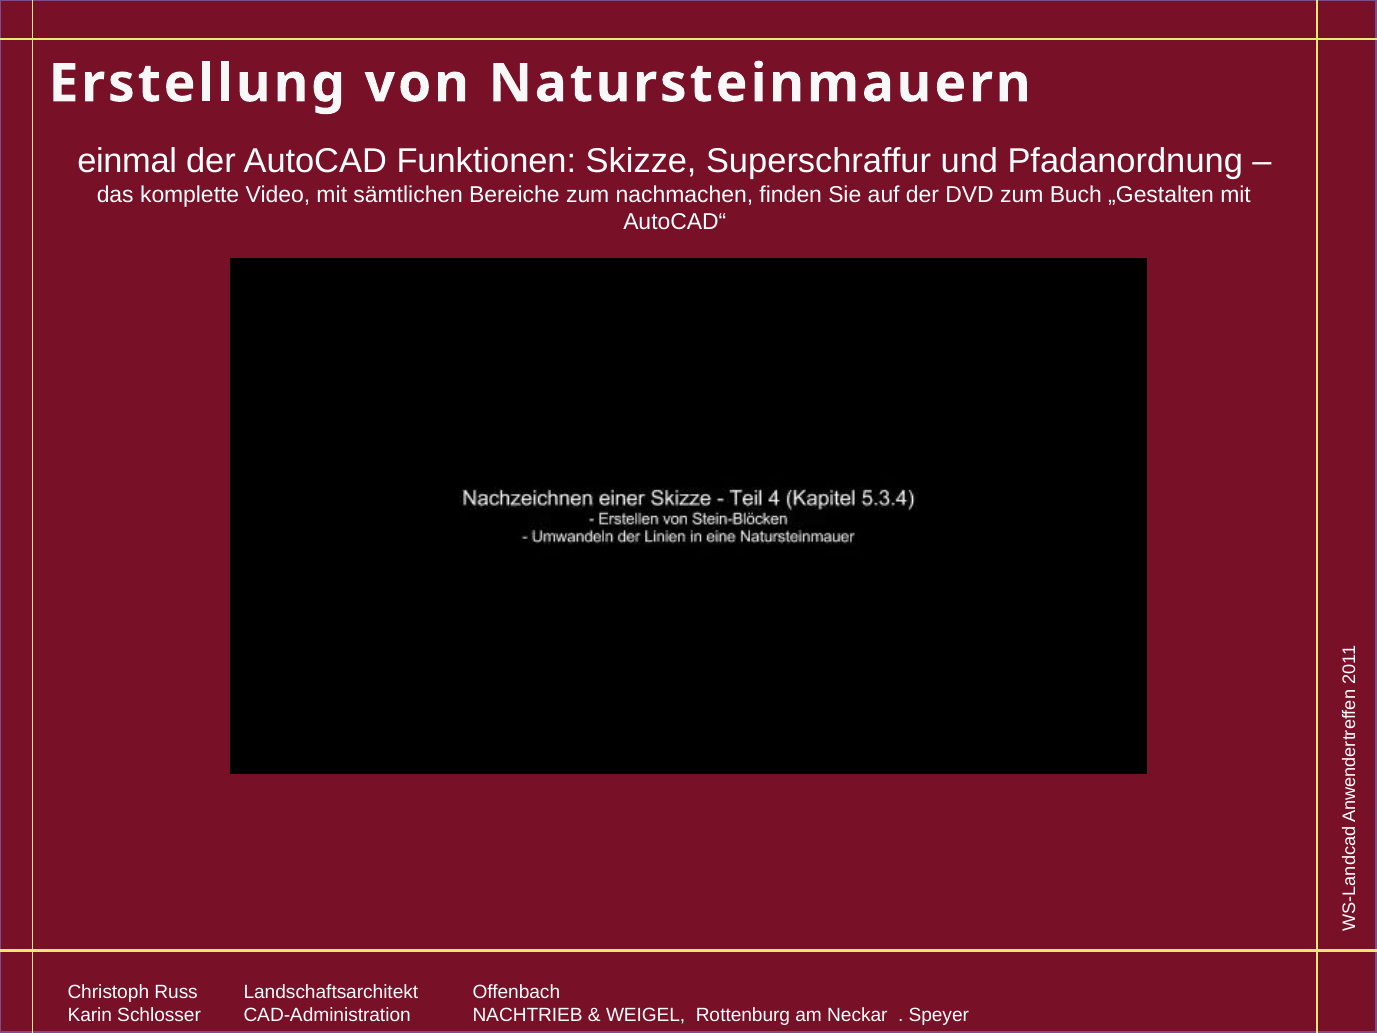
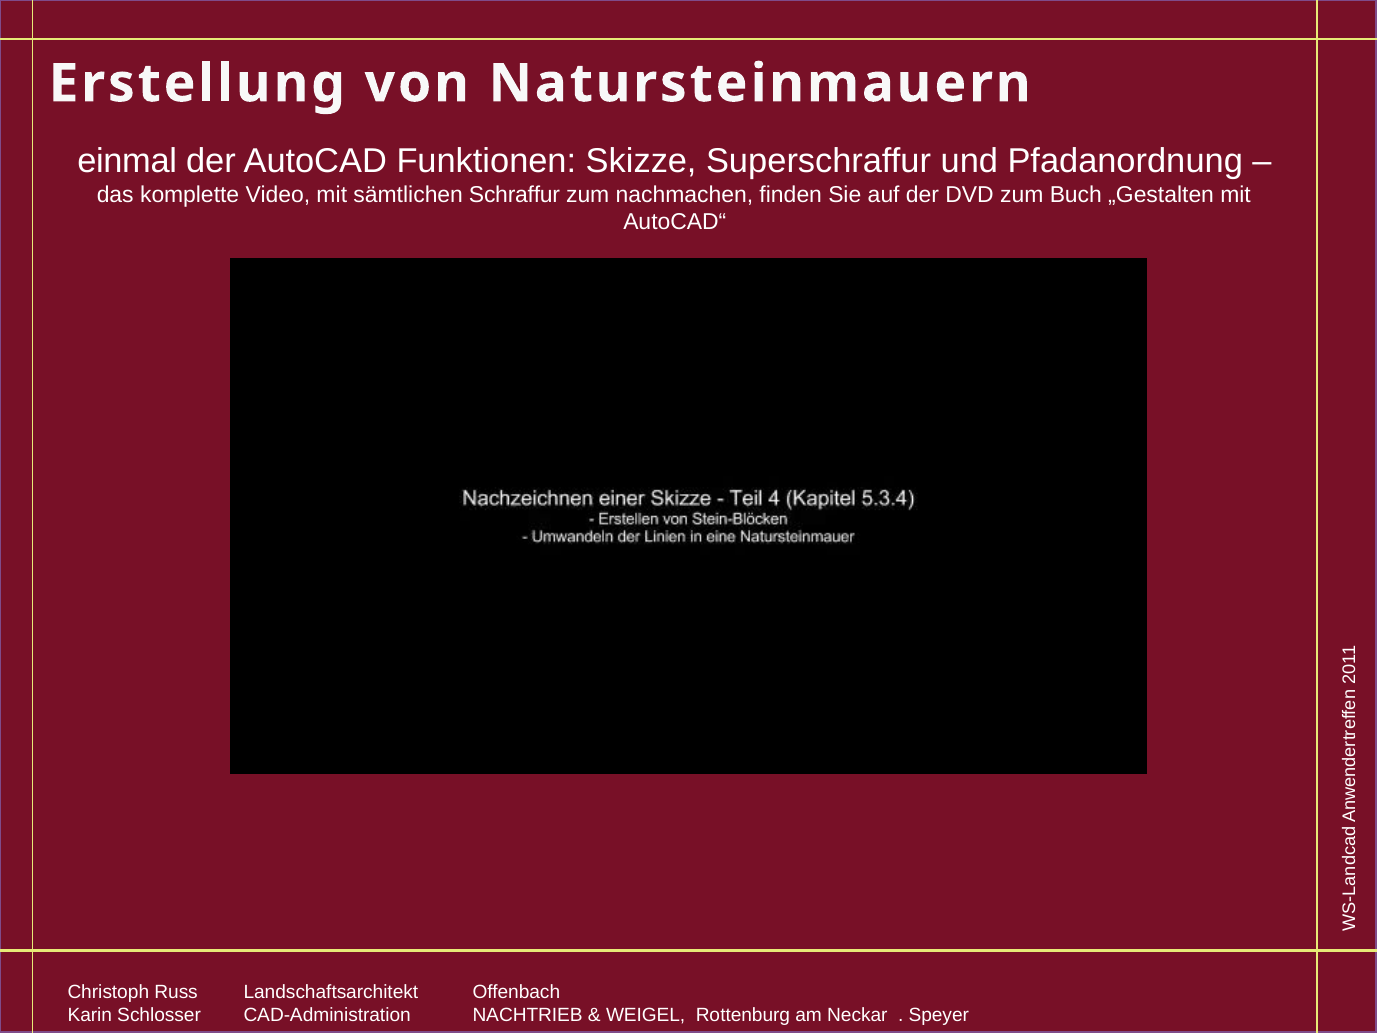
Bereiche: Bereiche -> Schraffur
